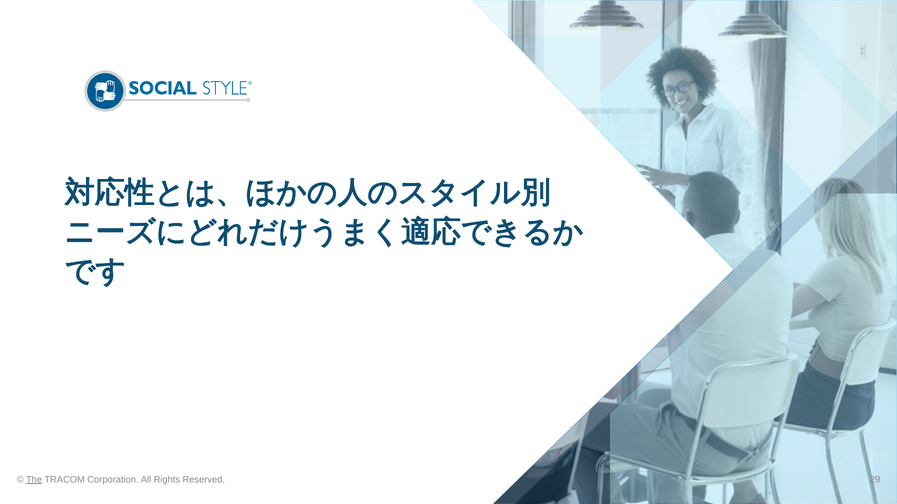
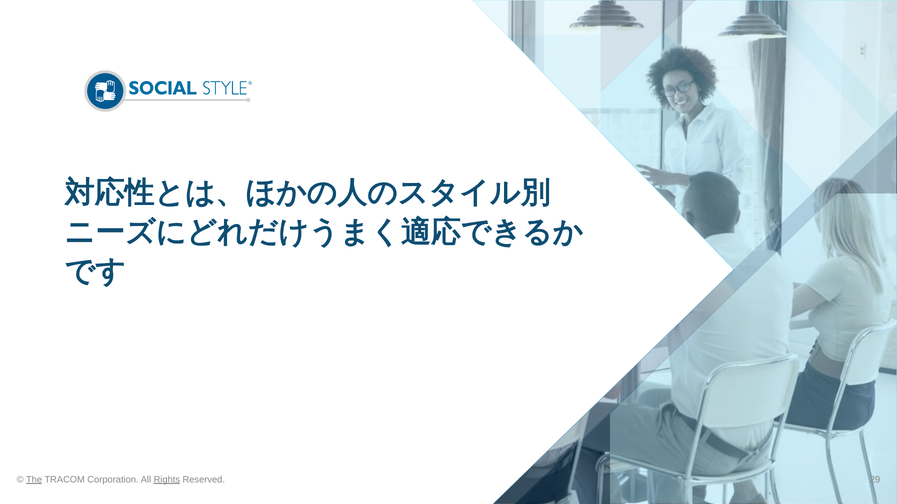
Rights underline: none -> present
